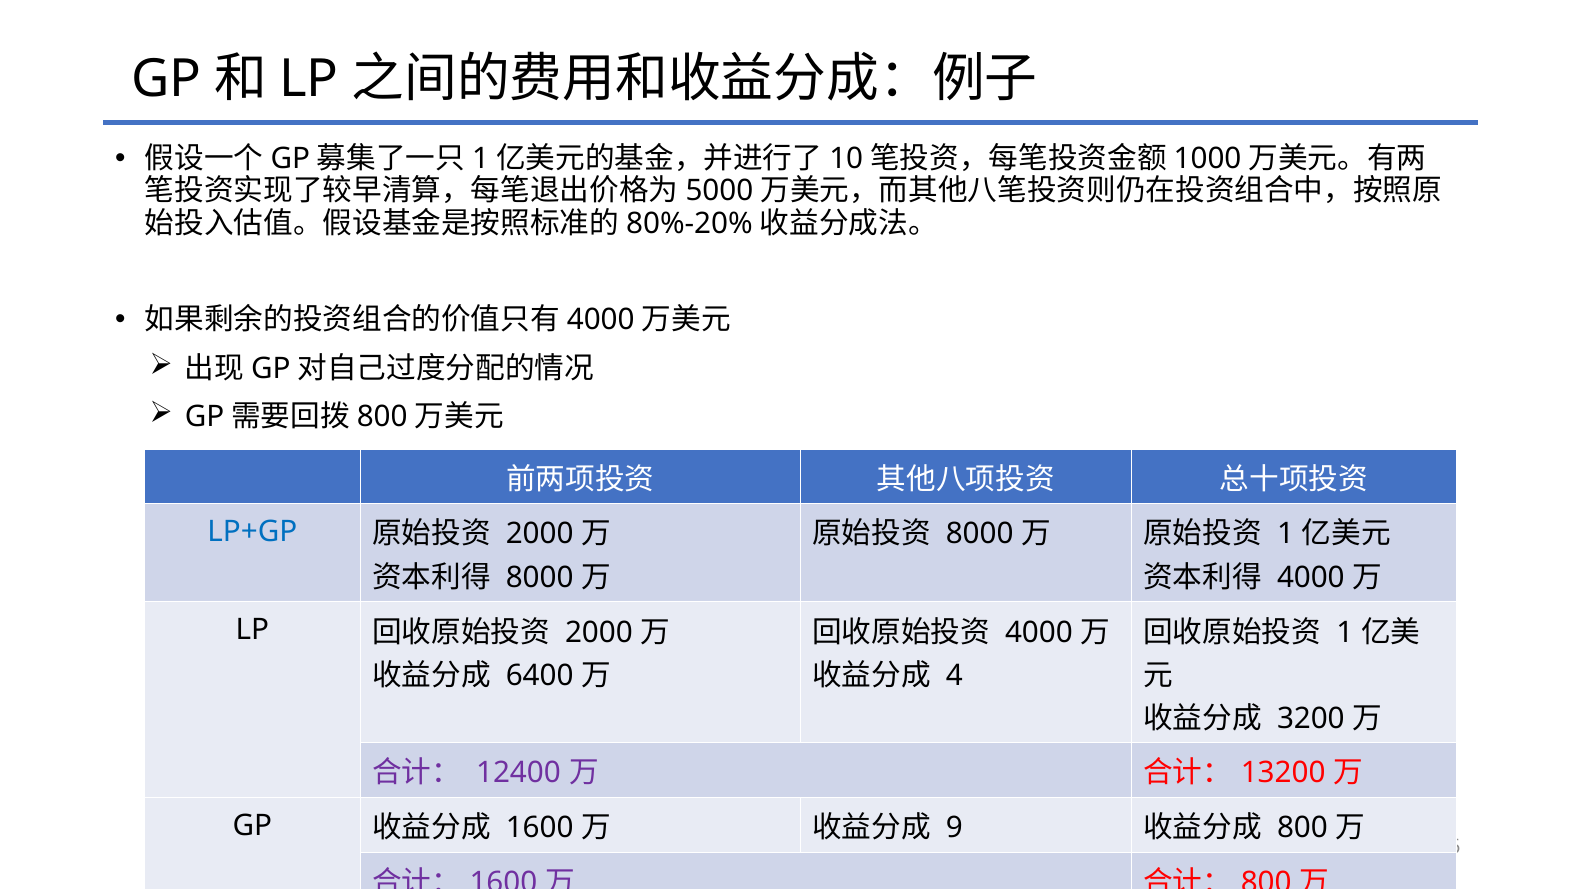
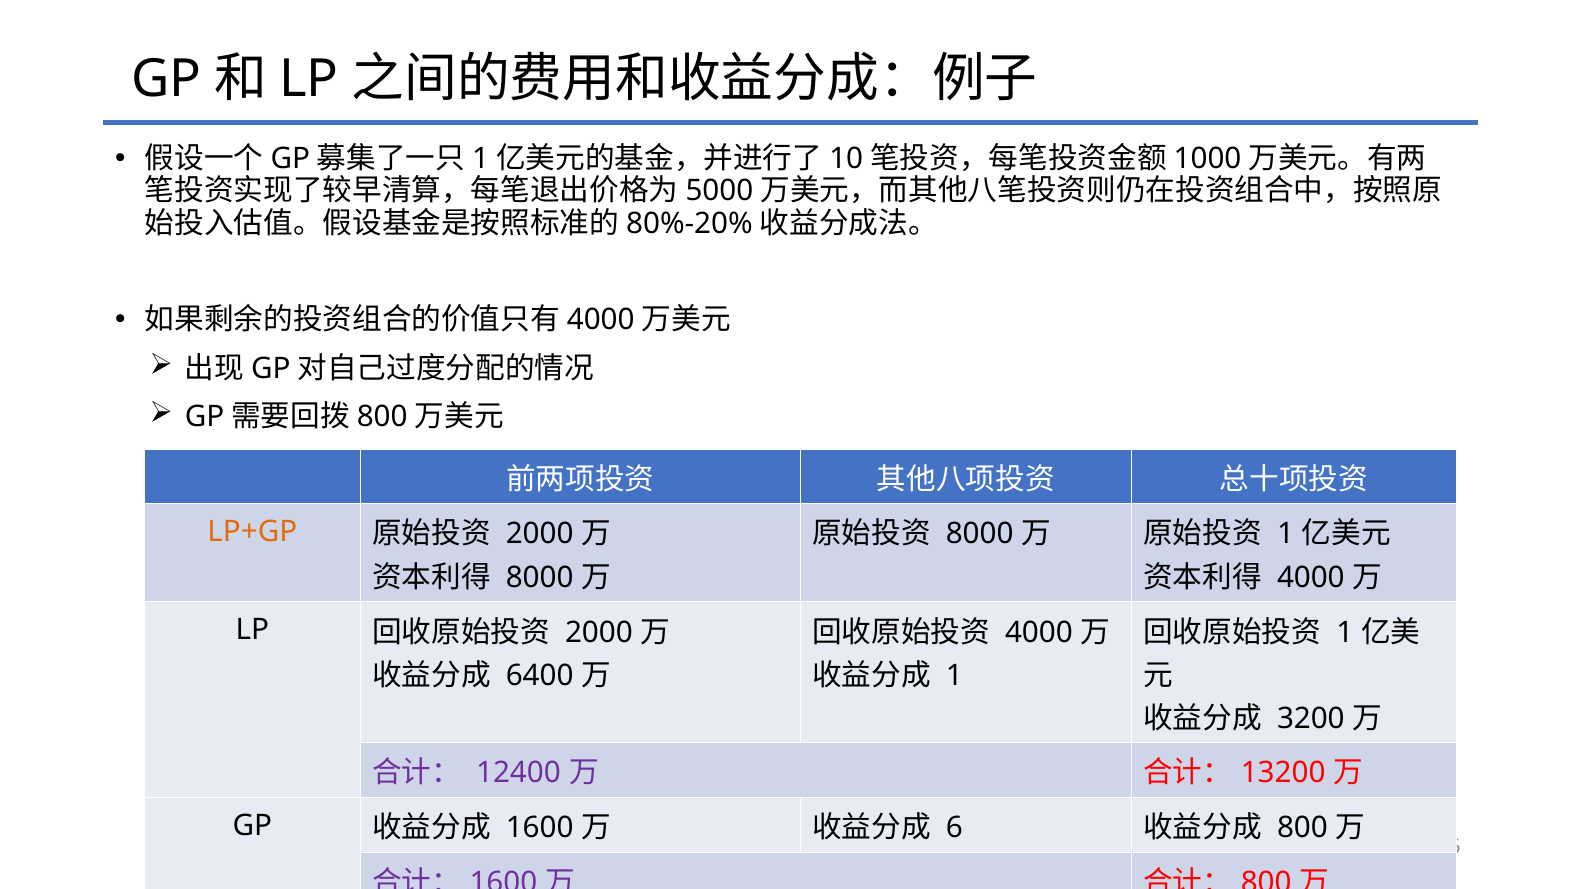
LP+GP colour: blue -> orange
4 at (954, 676): 4 -> 1
9: 9 -> 6
